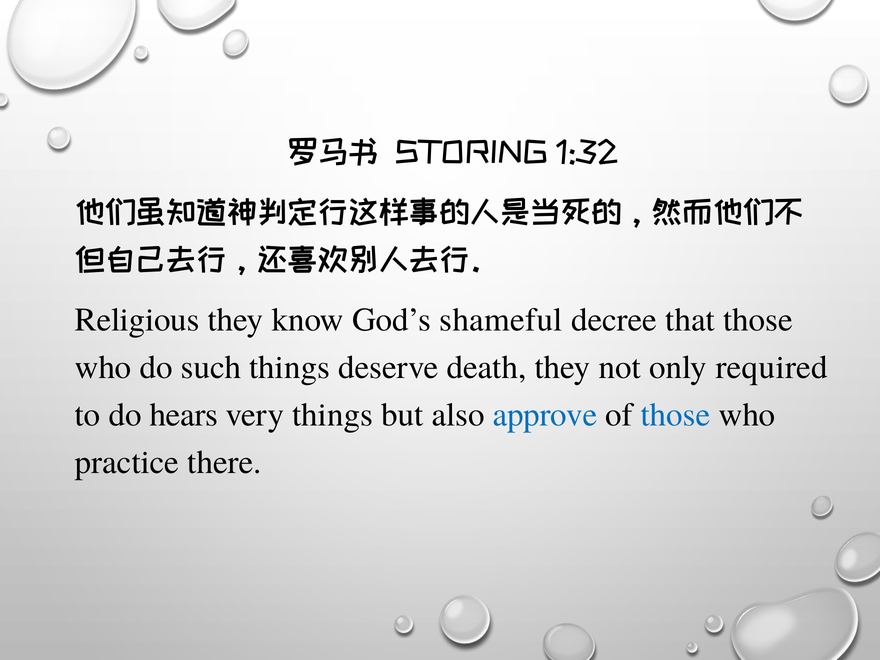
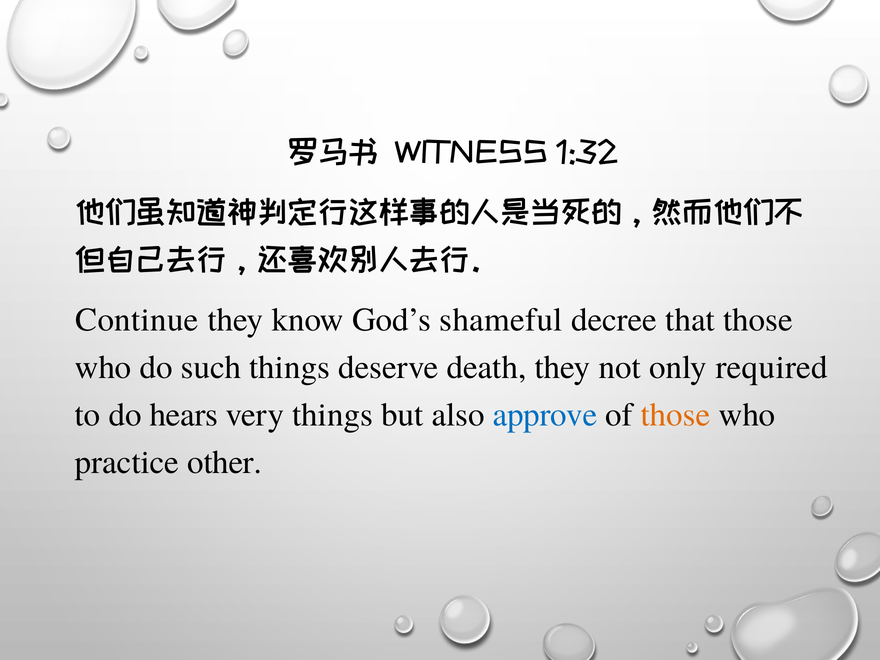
STORING: STORING -> WITNESS
Religious: Religious -> Continue
those at (676, 415) colour: blue -> orange
there: there -> other
